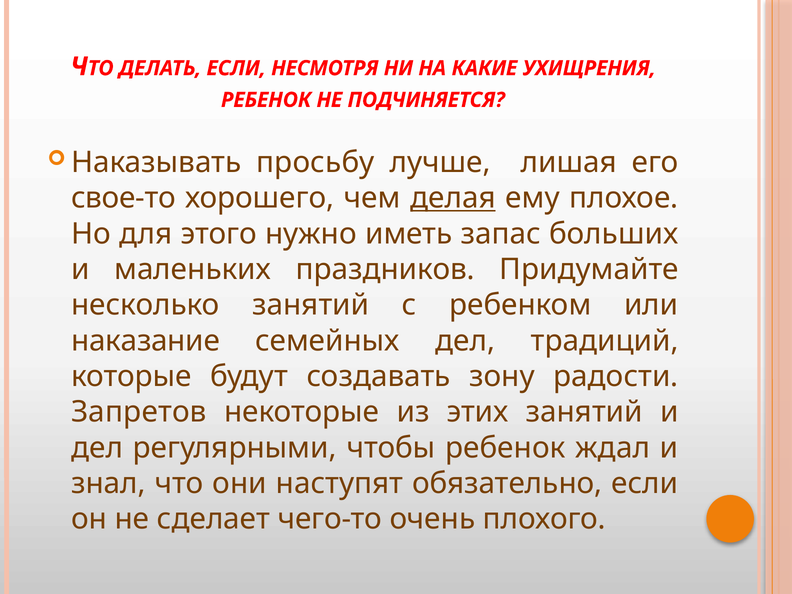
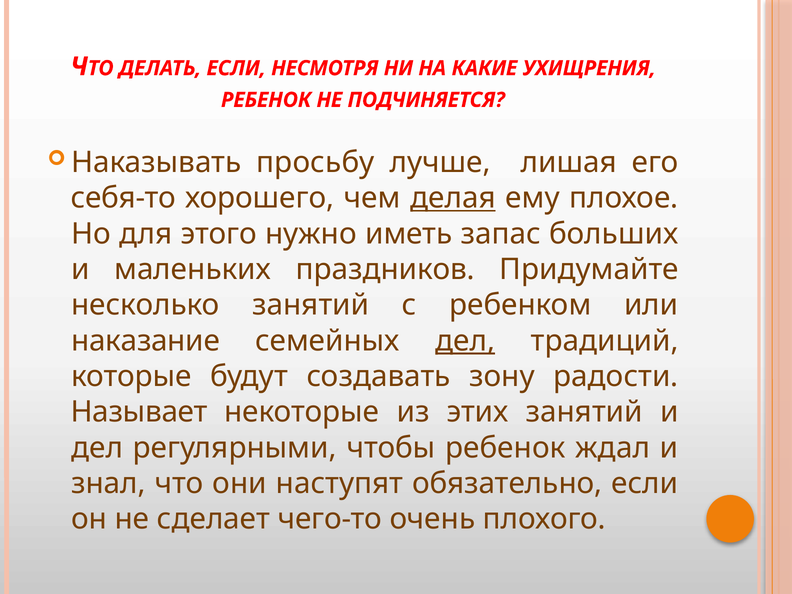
свое-то: свое-то -> себя-то
дел at (465, 341) underline: none -> present
Запретов: Запретов -> Называет
